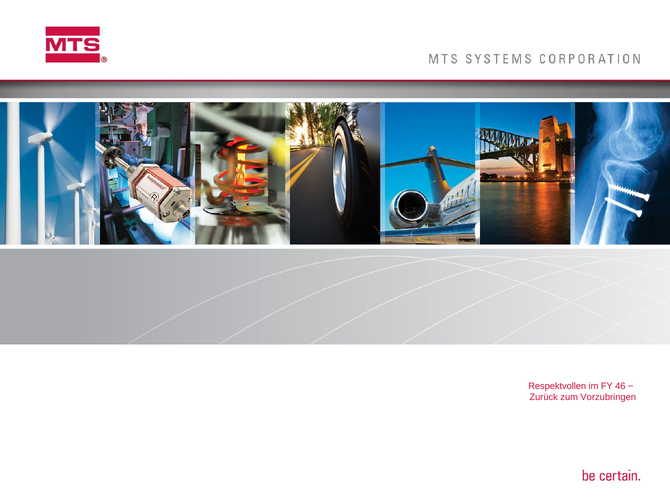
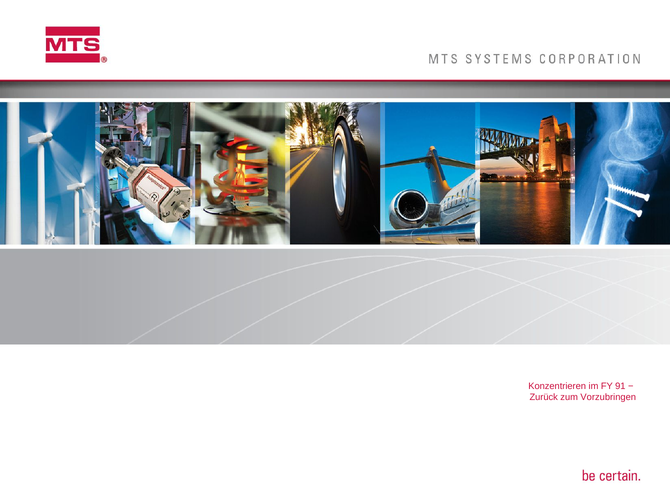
Respektvollen: Respektvollen -> Konzentrieren
46: 46 -> 91
